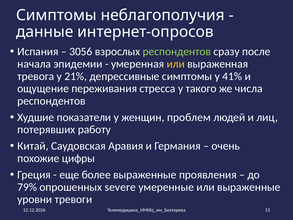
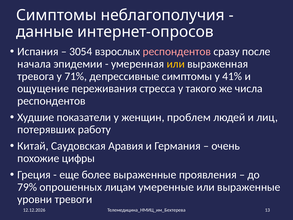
3056: 3056 -> 3054
респондентов at (177, 52) colour: light green -> pink
21%: 21% -> 71%
severe: severe -> лицам
